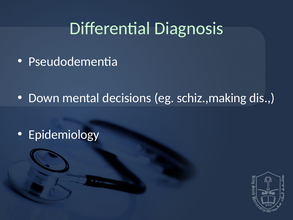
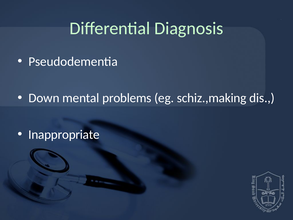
decisions: decisions -> problems
Epidemiology: Epidemiology -> Inappropriate
